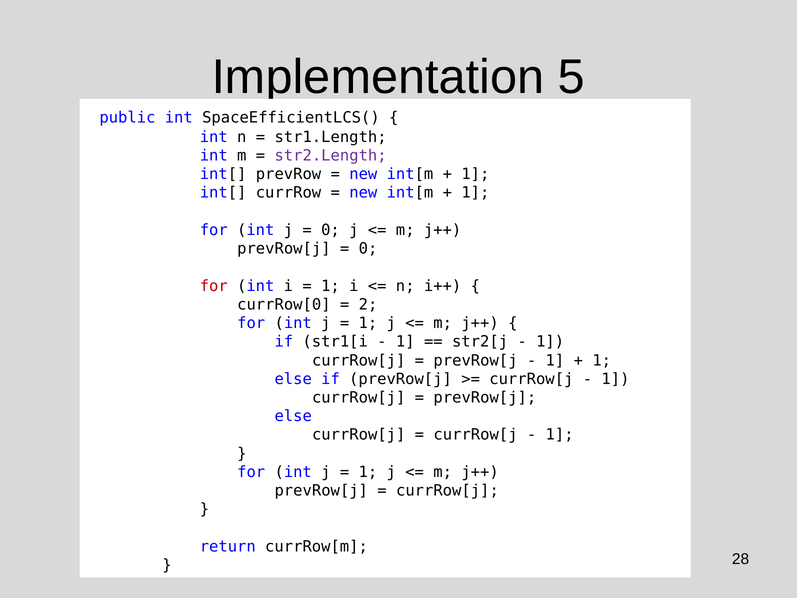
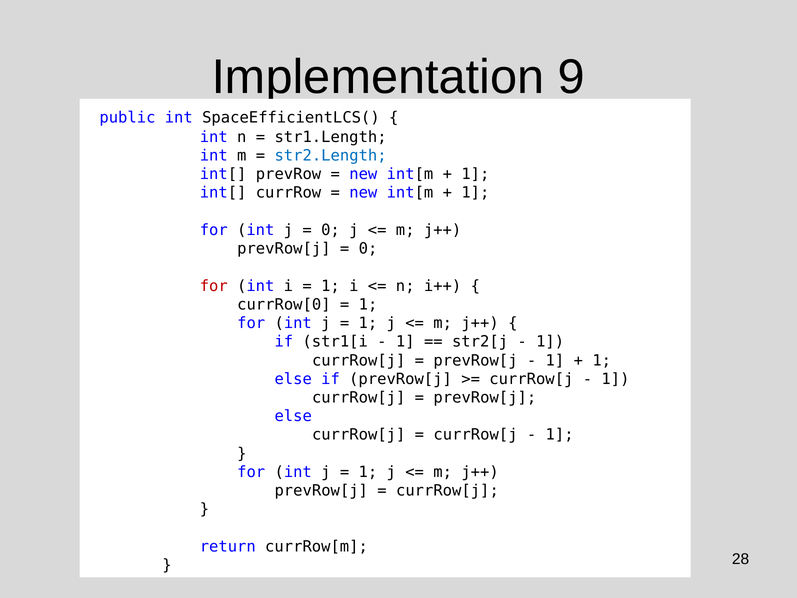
5: 5 -> 9
str2.Length colour: purple -> blue
2 at (368, 304): 2 -> 1
